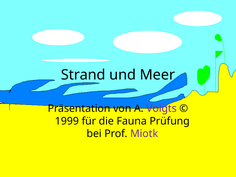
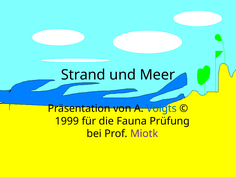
Voigts colour: purple -> blue
